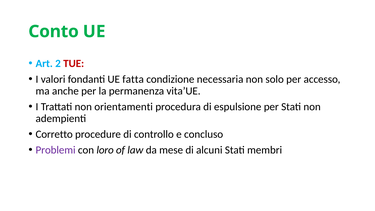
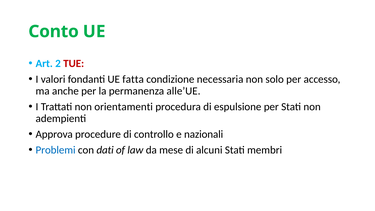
vita’UE: vita’UE -> alle’UE
Corretto: Corretto -> Approva
concluso: concluso -> nazionali
Problemi colour: purple -> blue
loro: loro -> dati
